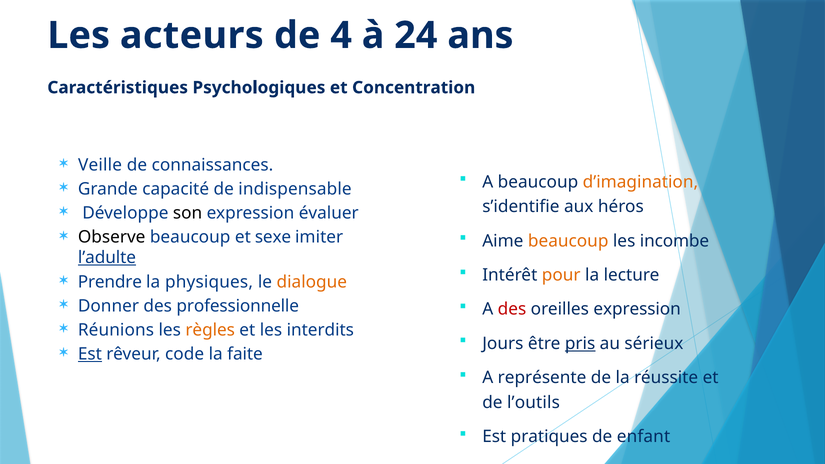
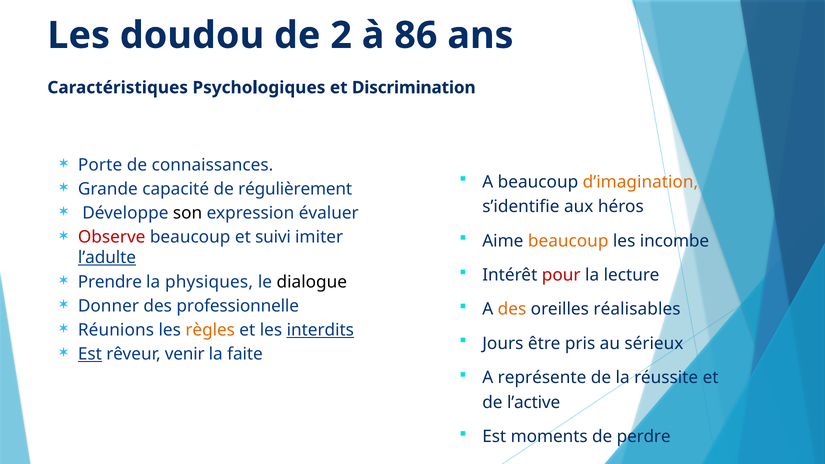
acteurs: acteurs -> doudou
4: 4 -> 2
24: 24 -> 86
Concentration: Concentration -> Discrimination
Veille: Veille -> Porte
indispensable: indispensable -> régulièrement
Observe colour: black -> red
sexe: sexe -> suivi
pour colour: orange -> red
dialogue colour: orange -> black
des at (512, 309) colour: red -> orange
oreilles expression: expression -> réalisables
interdits underline: none -> present
pris underline: present -> none
code: code -> venir
l’outils: l’outils -> l’active
pratiques: pratiques -> moments
enfant: enfant -> perdre
